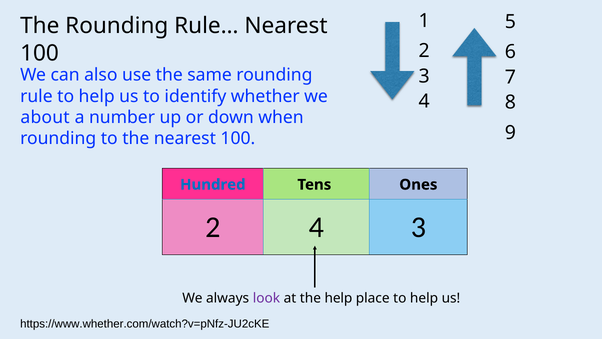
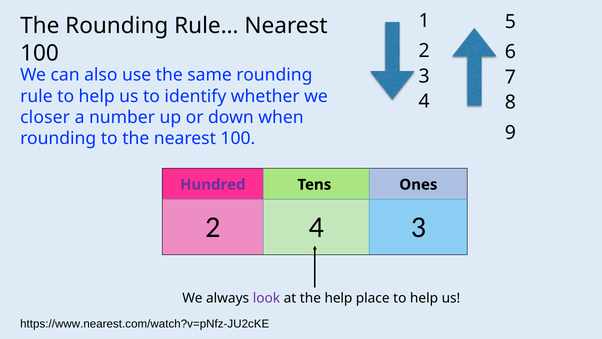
about: about -> closer
Hundred colour: blue -> purple
https://www.whether.com/watch?v=pNfz-JU2cKE: https://www.whether.com/watch?v=pNfz-JU2cKE -> https://www.nearest.com/watch?v=pNfz-JU2cKE
